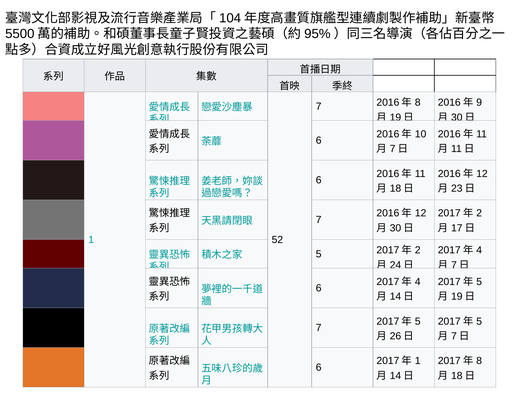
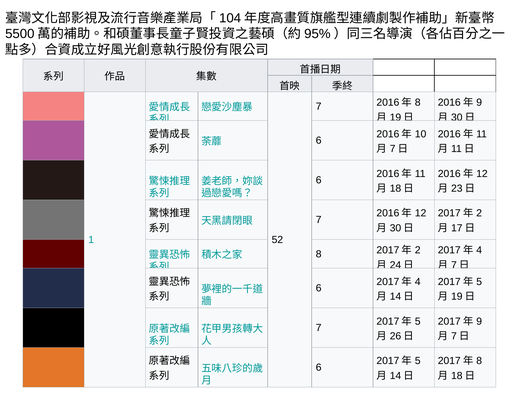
5 at (319, 254): 5 -> 8
5 at (479, 321): 5 -> 9
1 at (418, 361): 1 -> 5
